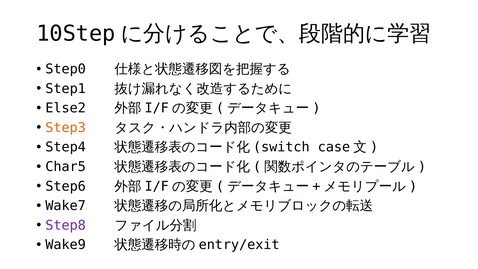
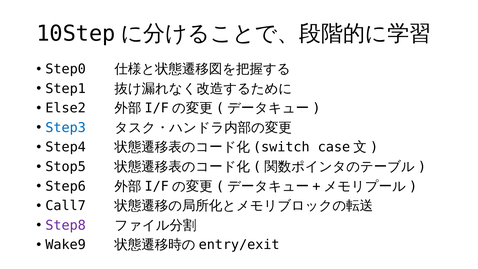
Step3 colour: orange -> blue
Char5: Char5 -> Stop5
Wake7: Wake7 -> Call7
